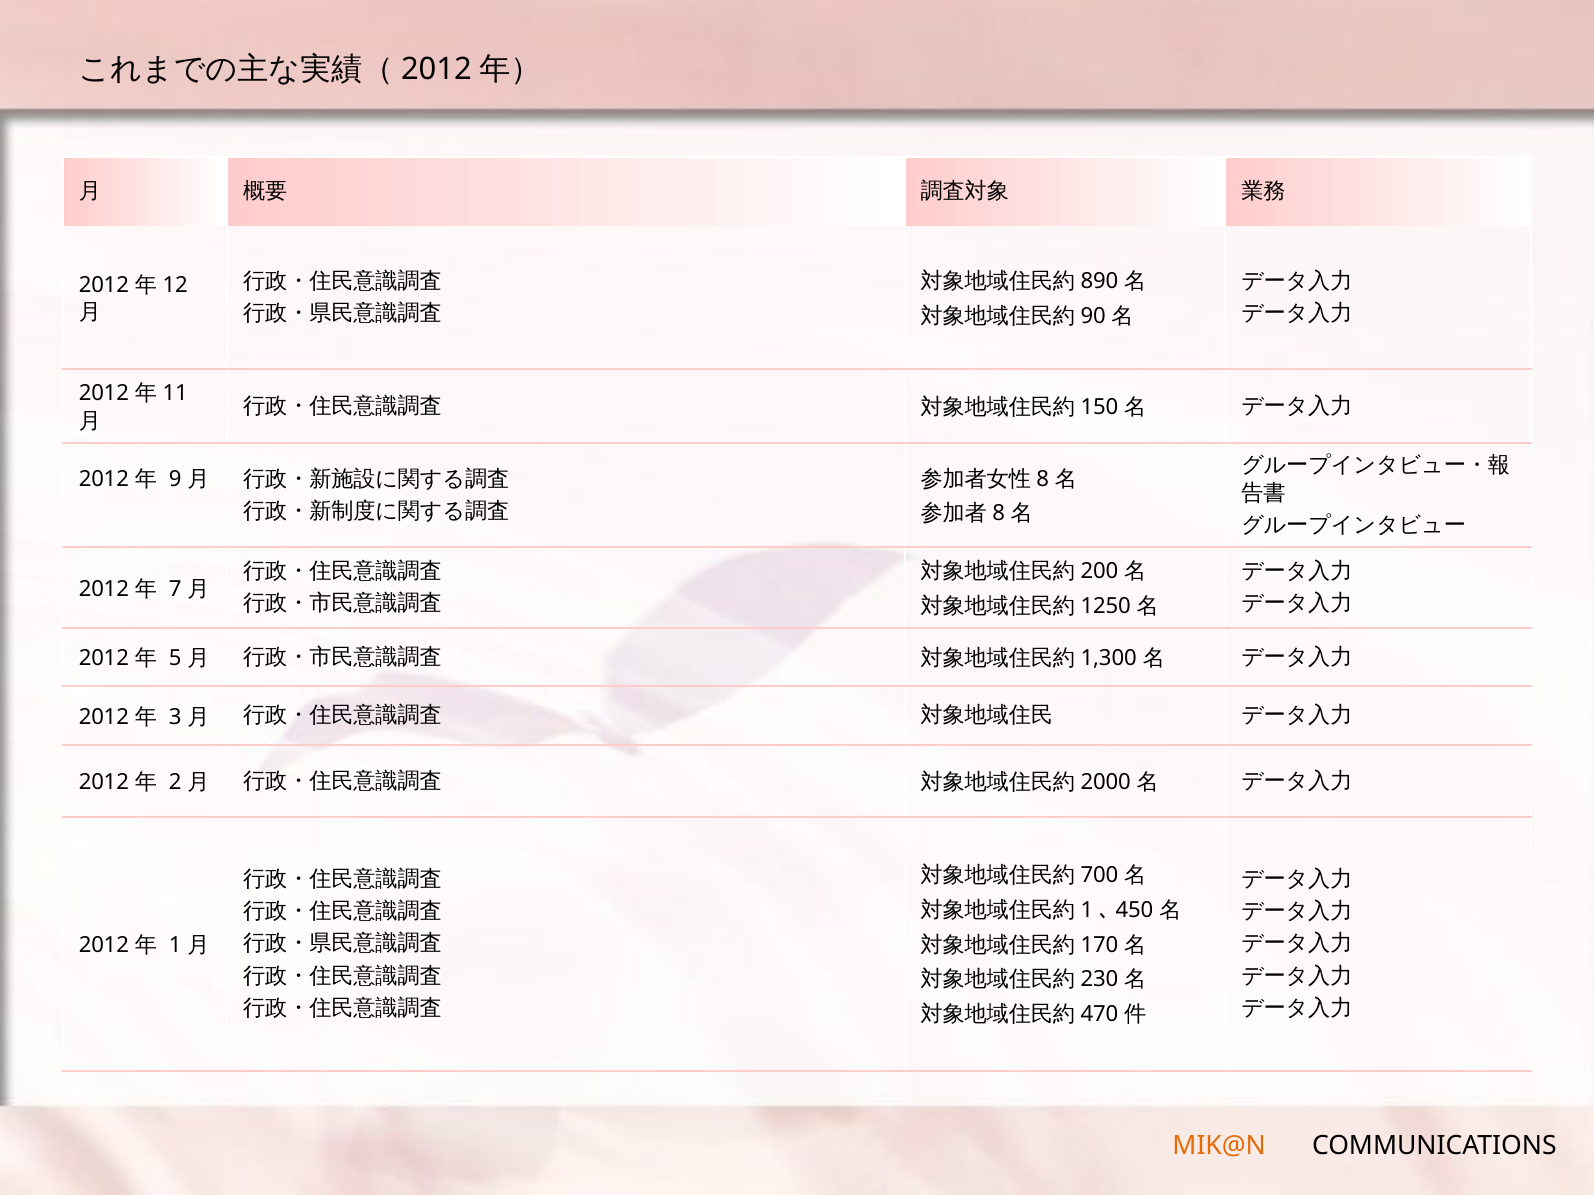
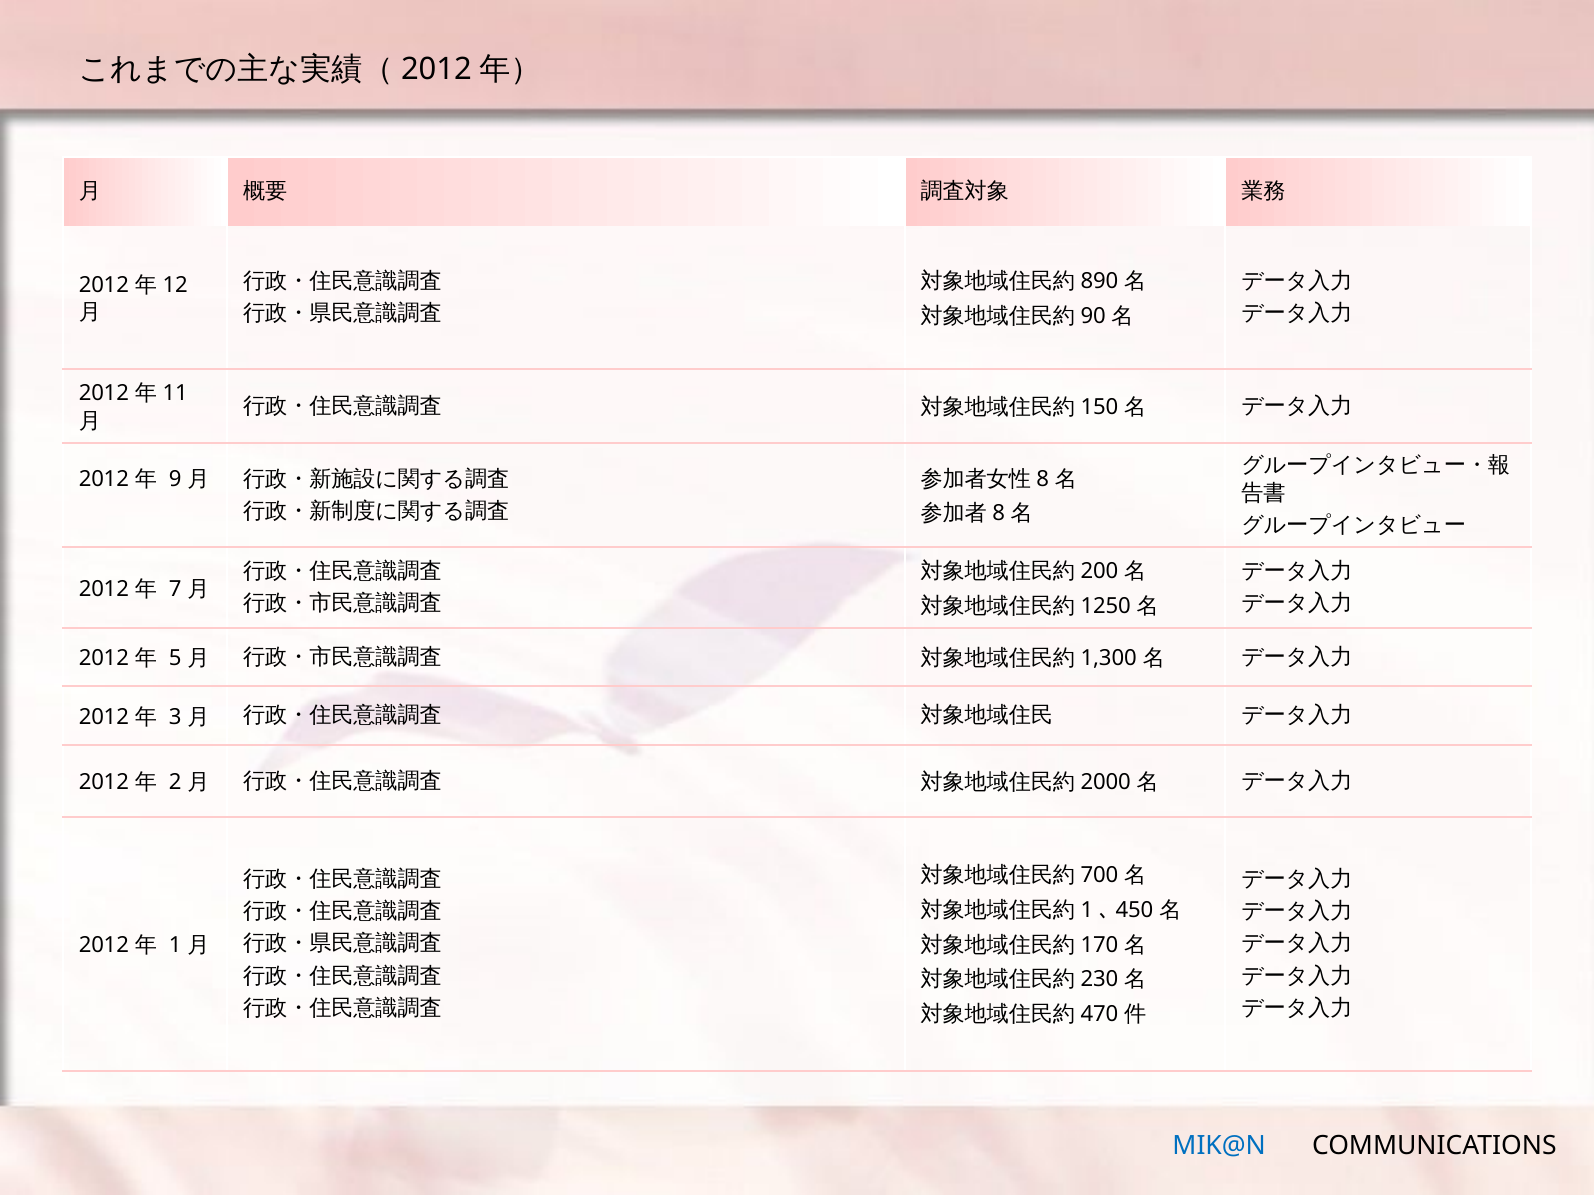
MIK@N colour: orange -> blue
